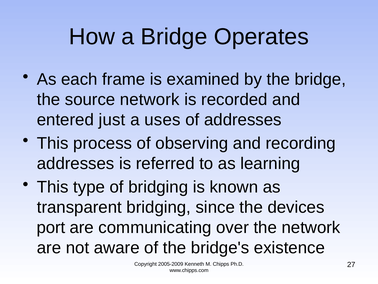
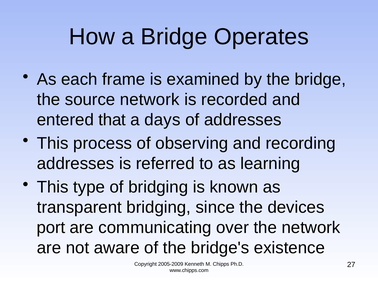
just: just -> that
uses: uses -> days
